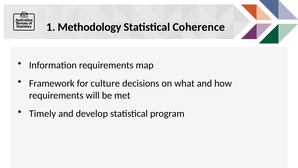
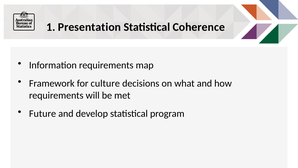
Methodology: Methodology -> Presentation
Timely: Timely -> Future
